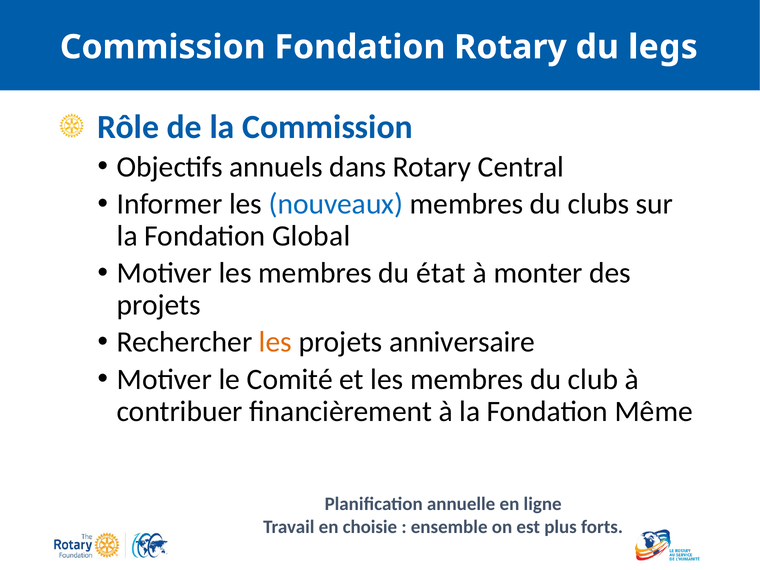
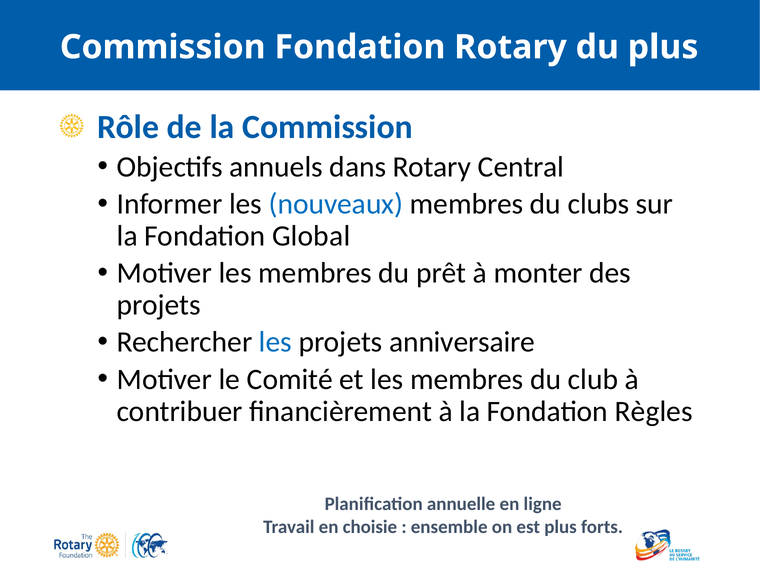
du legs: legs -> plus
état: état -> prêt
les at (276, 342) colour: orange -> blue
Même: Même -> Règles
